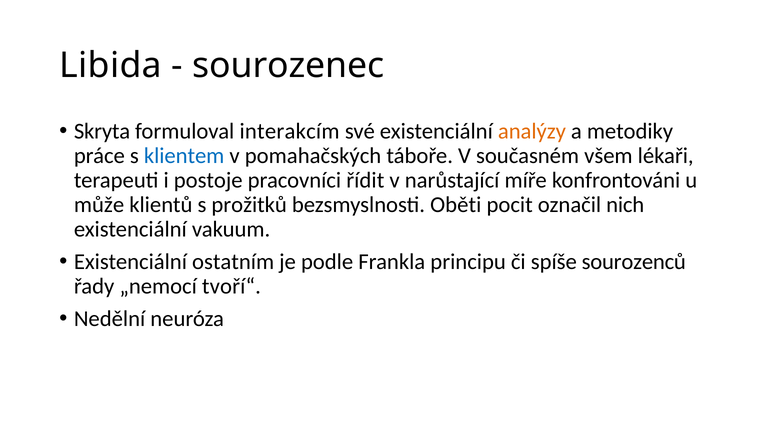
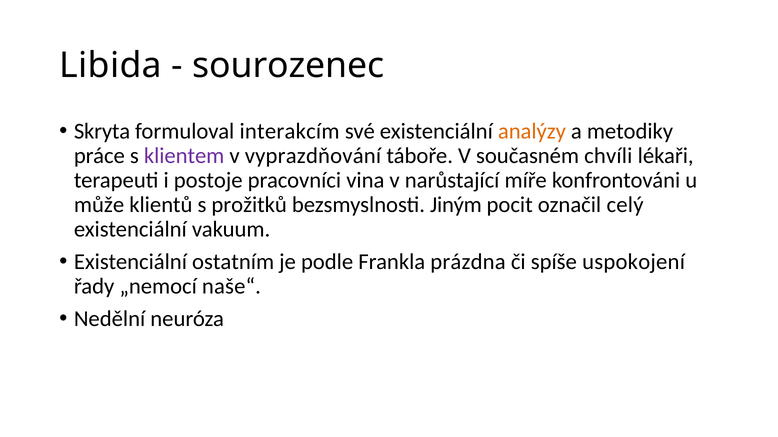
klientem colour: blue -> purple
pomahačských: pomahačských -> vyprazdňování
všem: všem -> chvíli
řídit: řídit -> vina
Oběti: Oběti -> Jiným
nich: nich -> celý
principu: principu -> prázdna
sourozenců: sourozenců -> uspokojení
tvoří“: tvoří“ -> naše“
